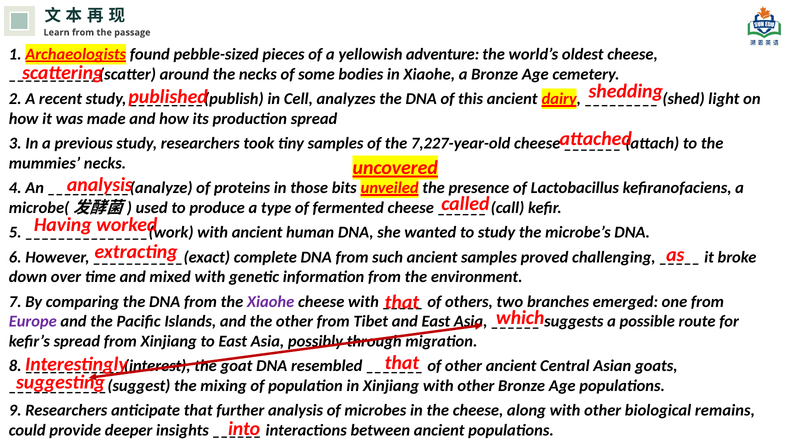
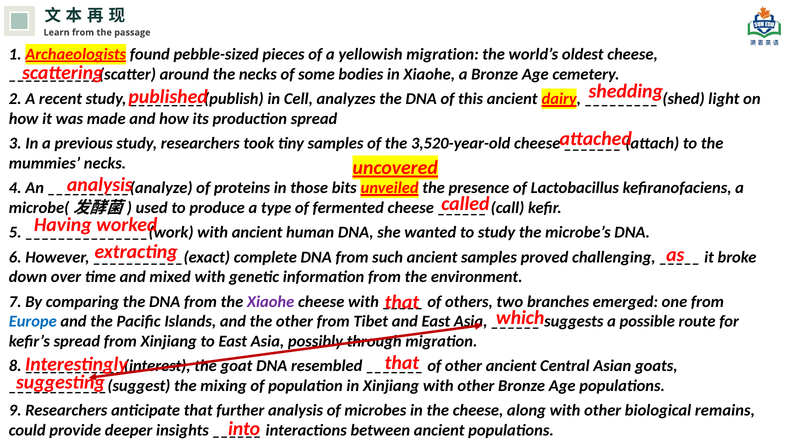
yellowish adventure: adventure -> migration
7,227-year-old: 7,227-year-old -> 3,520-year-old
Europe colour: purple -> blue
